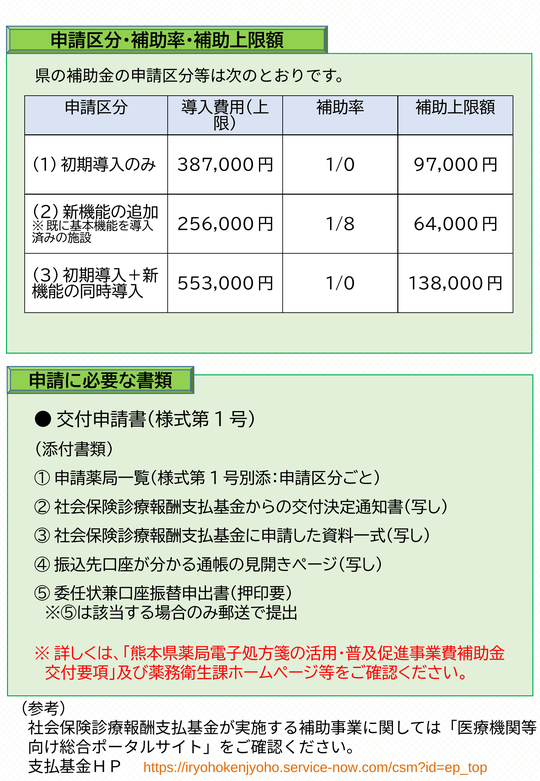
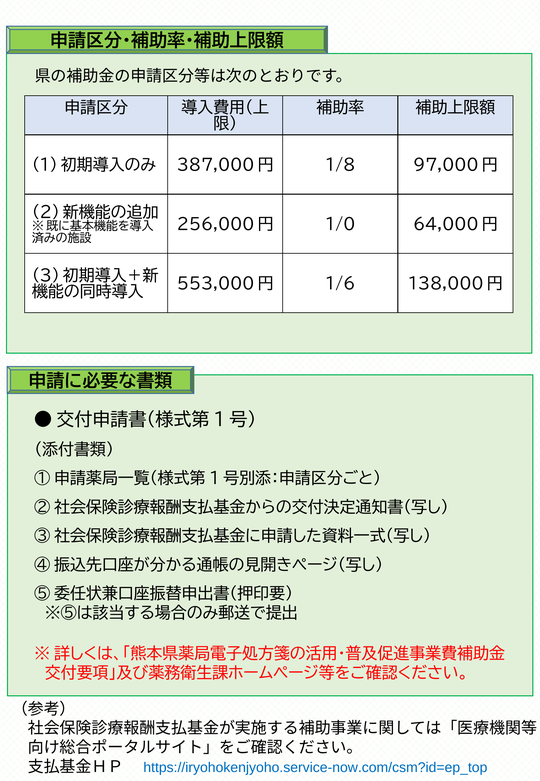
1/0 at (340, 165): 1/0 -> 1/8
1/8: 1/8 -> 1/0
1/0 at (340, 283): 1/0 -> 1/6
https://iryohokenjyoho.service-now.com/csm?id=ep_top colour: orange -> blue
